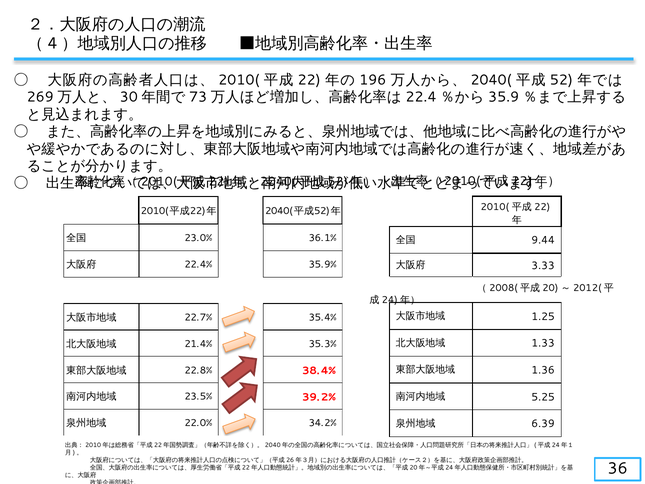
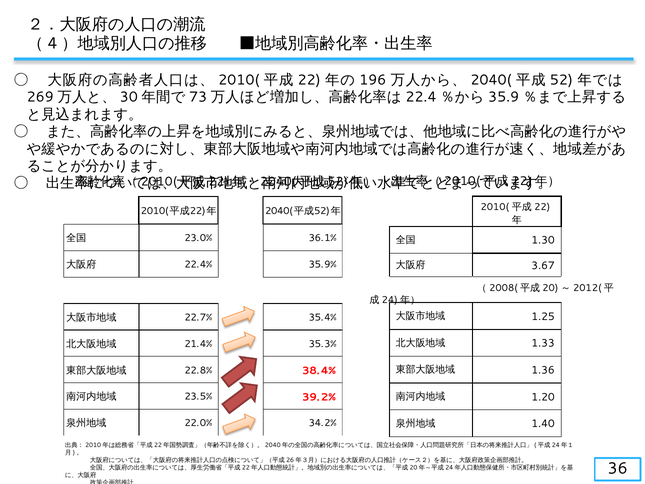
9.44: 9.44 -> 1.30
3.33: 3.33 -> 3.67
5.25: 5.25 -> 1.20
6.39: 6.39 -> 1.40
